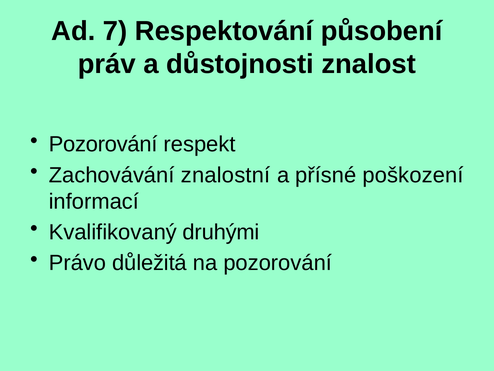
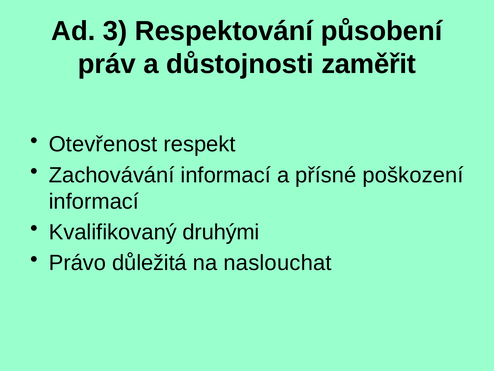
7: 7 -> 3
znalost: znalost -> zaměřit
Pozorování at (103, 144): Pozorování -> Otevřenost
Zachovávání znalostní: znalostní -> informací
na pozorování: pozorování -> naslouchat
